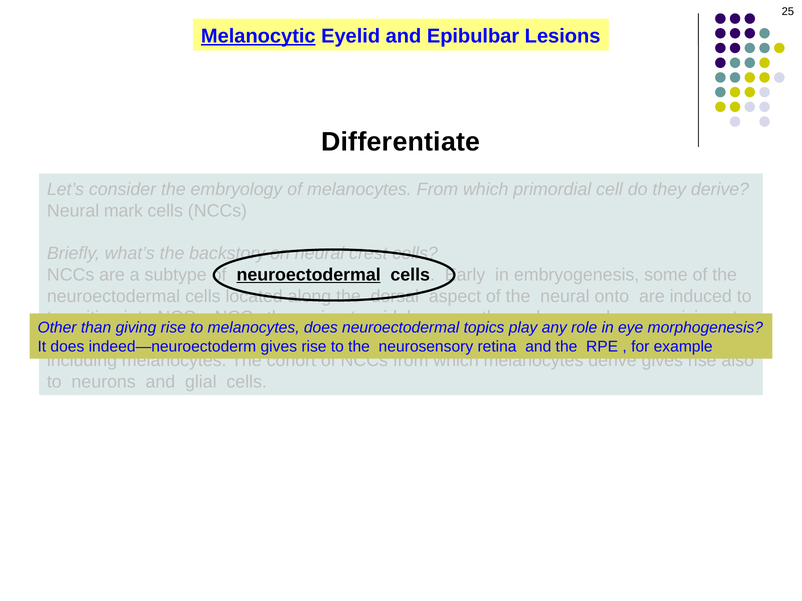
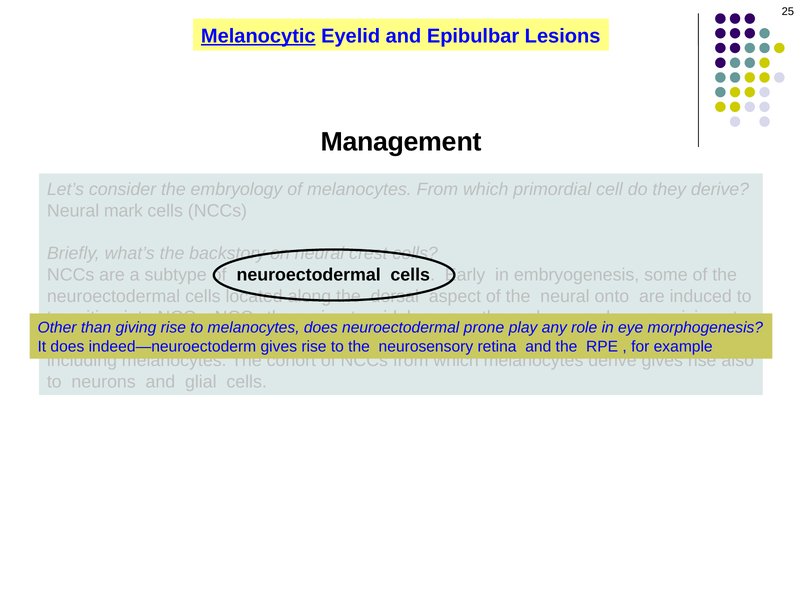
Differentiate at (401, 142): Differentiate -> Management
neuroectodermal at (309, 275) underline: present -> none
topics: topics -> prone
